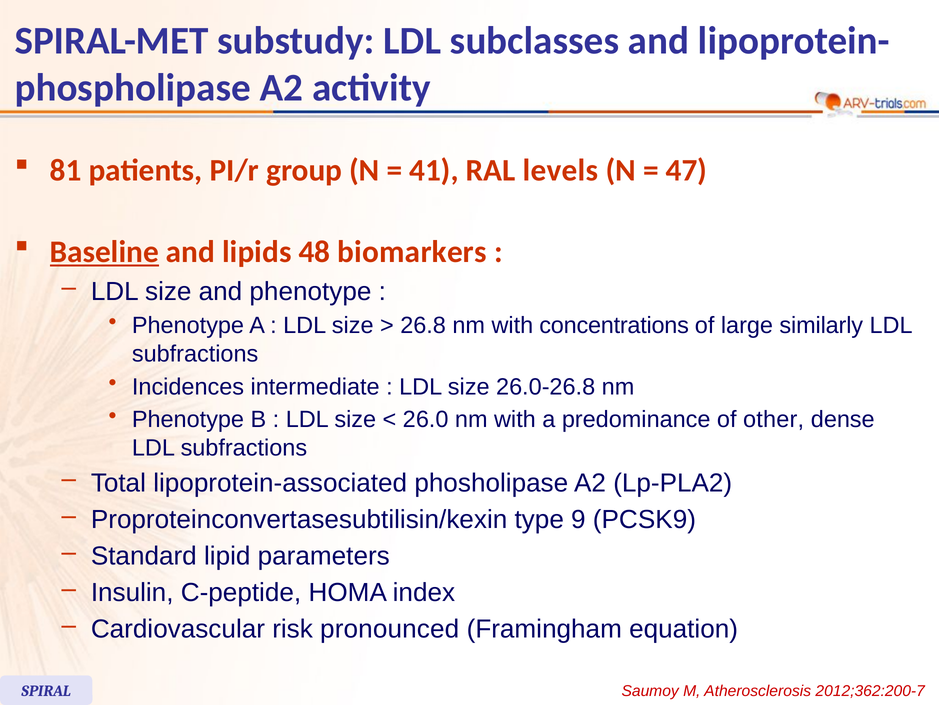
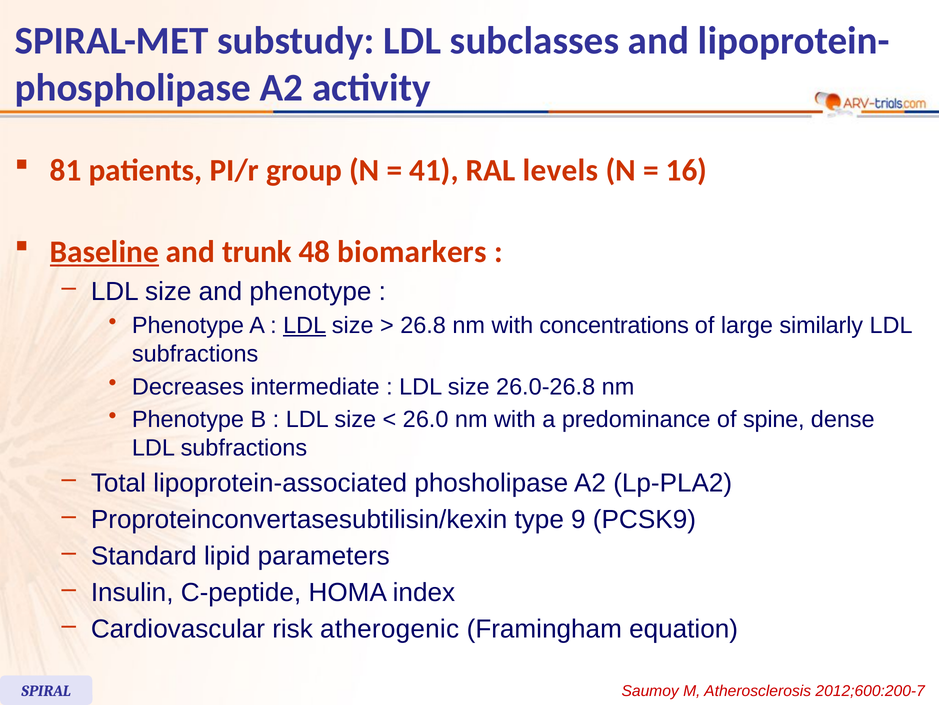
47: 47 -> 16
lipids: lipids -> trunk
LDL at (305, 325) underline: none -> present
Incidences: Incidences -> Decreases
other: other -> spine
pronounced: pronounced -> atherogenic
2012;362:200-7: 2012;362:200-7 -> 2012;600:200-7
